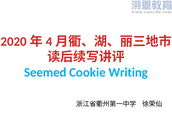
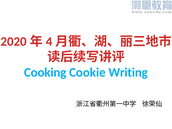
Seemed: Seemed -> Cooking
